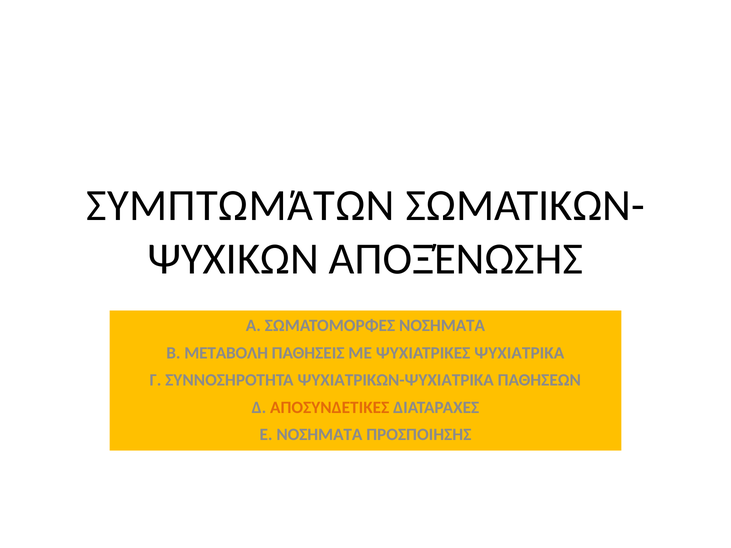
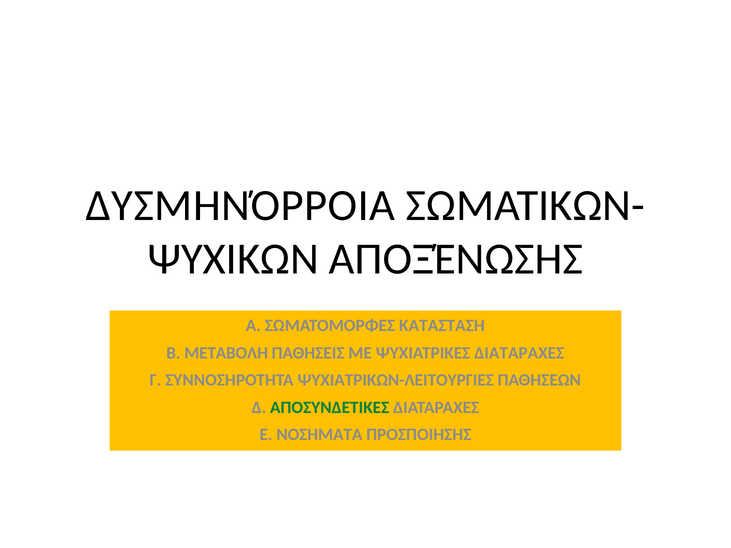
ΣΥΜΠΤΩΜΆΤΩΝ: ΣΥΜΠΤΩΜΆΤΩΝ -> ΔΥΣΜΗΝΌΡΡΟΙΑ
ΣΩΜΑΤΟΜΟΡΦΕΣ ΝΟΣΗΜΑΤΑ: ΝΟΣΗΜΑΤΑ -> ΚΑΤΑΣΤΑΣΗ
ΨΥΧΙΑΤΡΙΚΕΣ ΨΥΧΙΑΤΡΙΚΑ: ΨΥΧΙΑΤΡΙΚΑ -> ΔΙΑΤΑΡΑΧΕΣ
ΨΥΧΙΑΤΡΙΚΩΝ-ΨΥΧΙΑΤΡΙΚΑ: ΨΥΧΙΑΤΡΙΚΩΝ-ΨΥΧΙΑΤΡΙΚΑ -> ΨΥΧΙΑΤΡΙΚΩΝ-ΛΕΙΤΟΥΡΓΙΕΣ
ΑΠΟΣΥΝΔΕΤΙΚΕΣ colour: orange -> green
